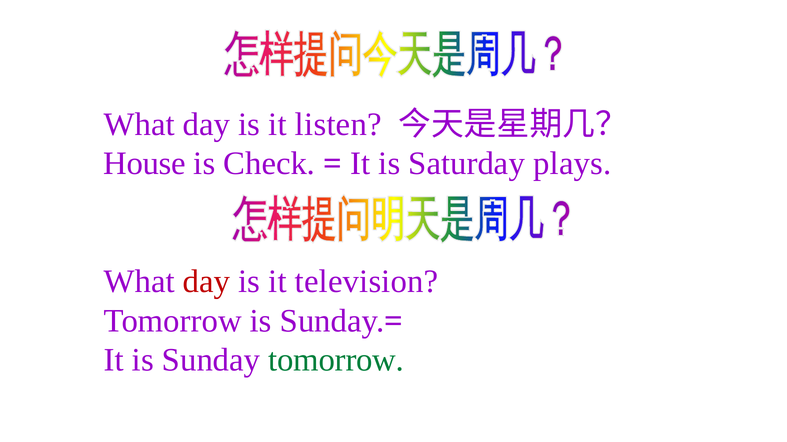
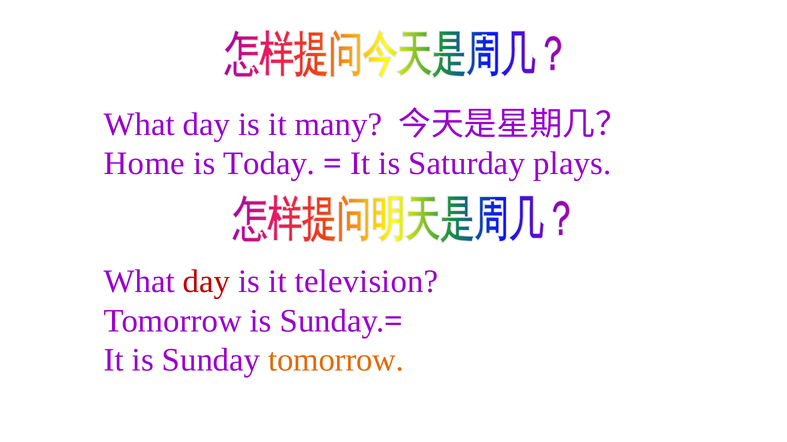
listen: listen -> many
House: House -> Home
Check: Check -> Today
tomorrow at (336, 361) colour: green -> orange
